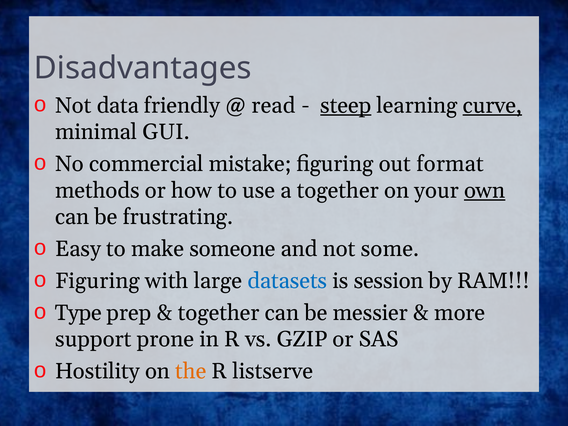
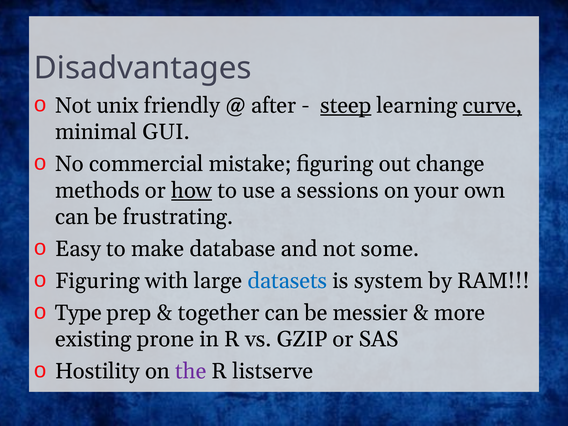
data: data -> unix
read: read -> after
format: format -> change
how underline: none -> present
a together: together -> sessions
own underline: present -> none
someone: someone -> database
session: session -> system
support: support -> existing
the colour: orange -> purple
